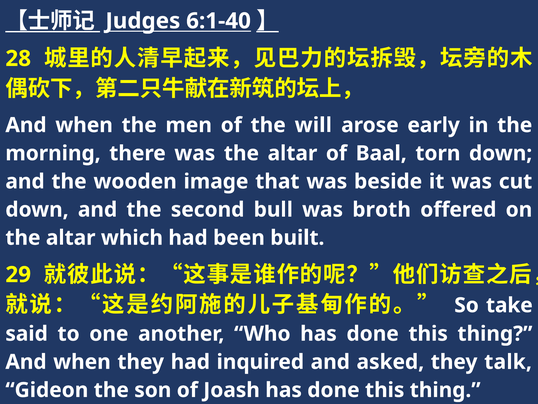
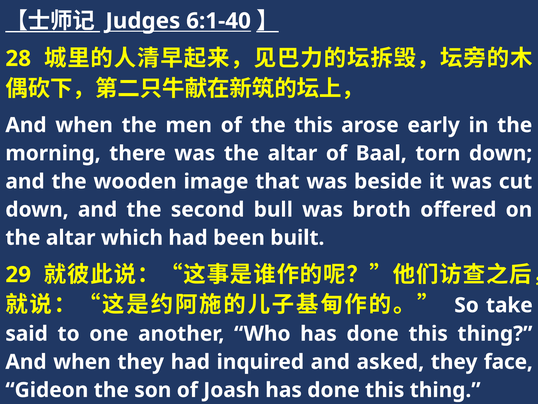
the will: will -> this
talk: talk -> face
